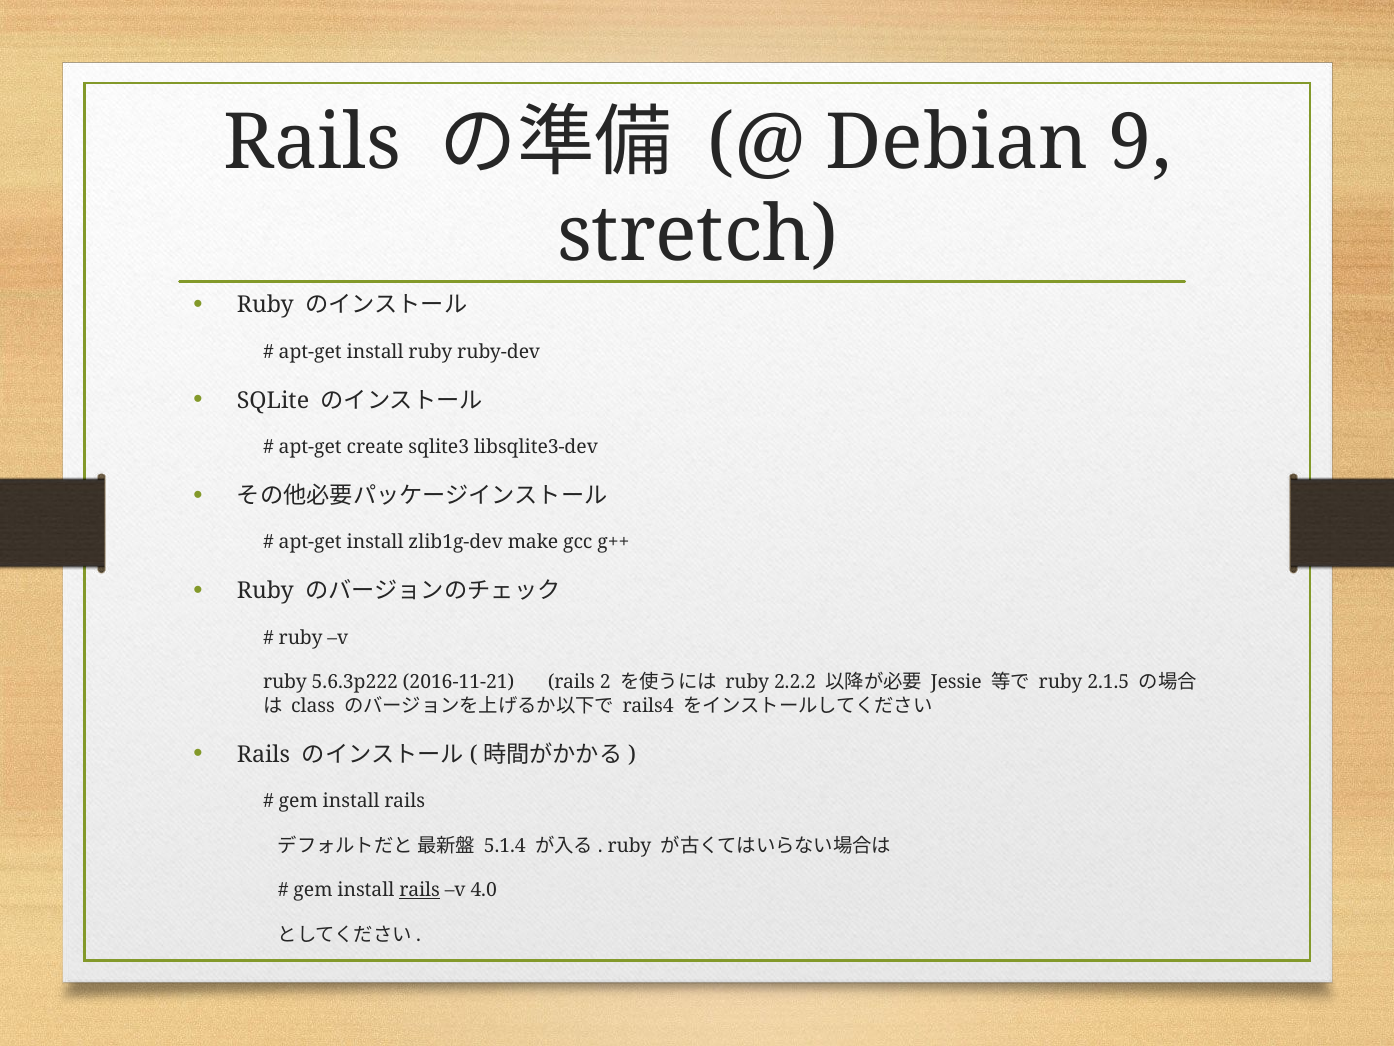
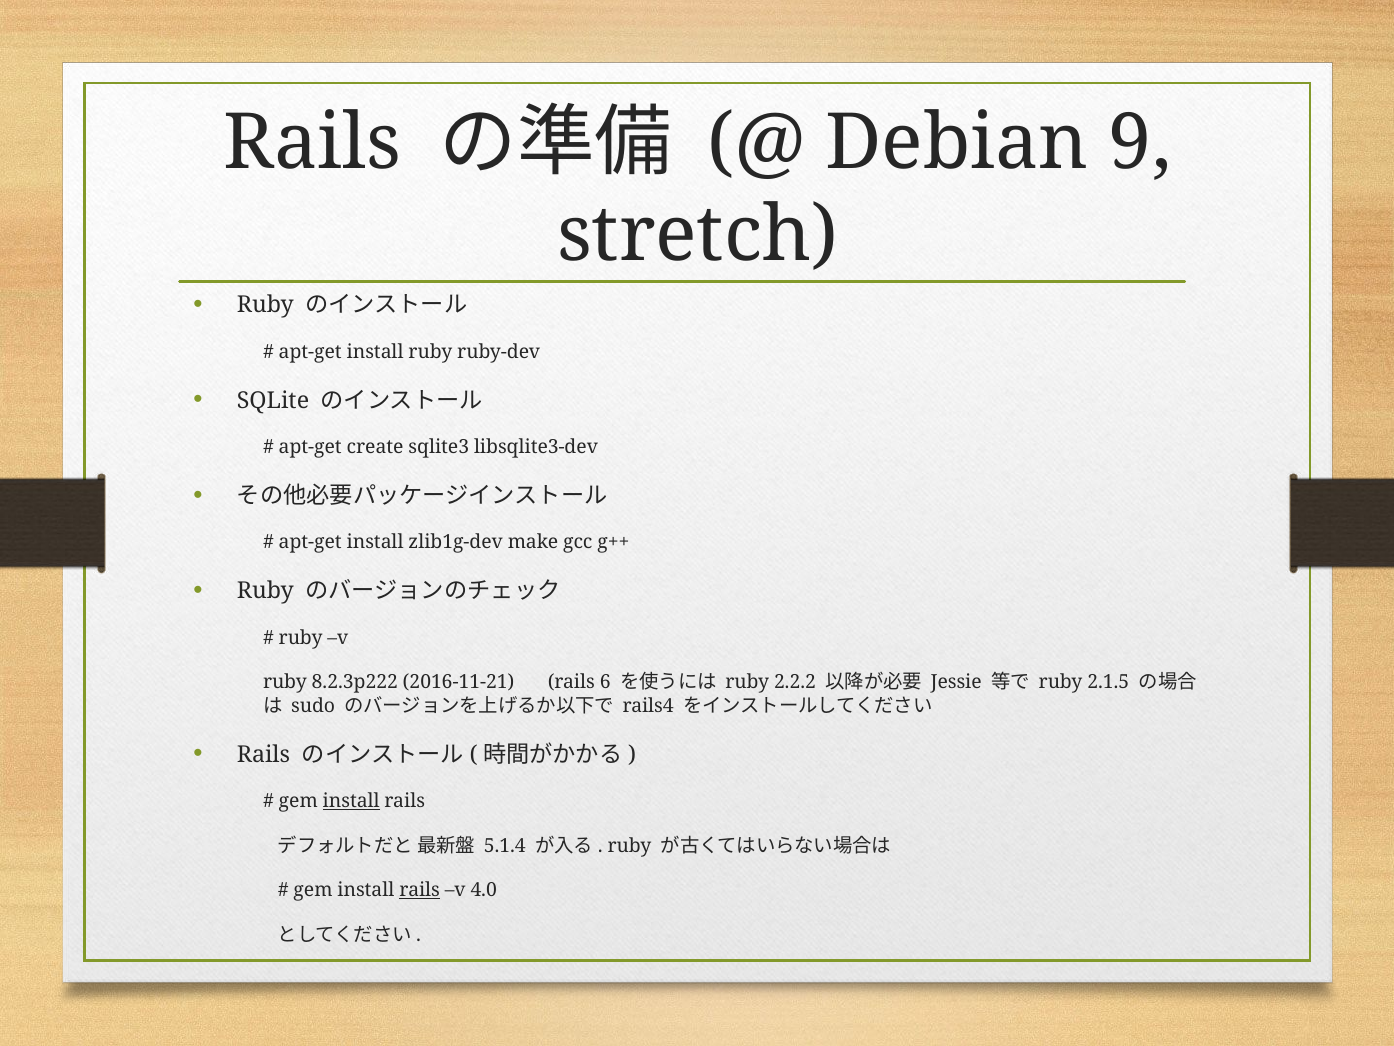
5.6.3p222: 5.6.3p222 -> 8.2.3p222
2: 2 -> 6
class: class -> sudo
install at (351, 801) underline: none -> present
